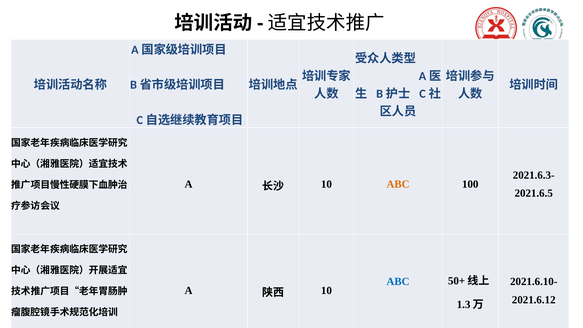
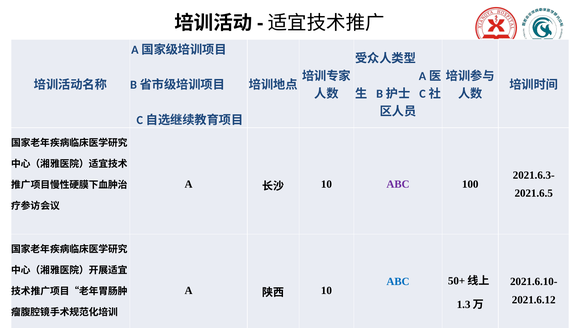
ABC at (398, 184) colour: orange -> purple
